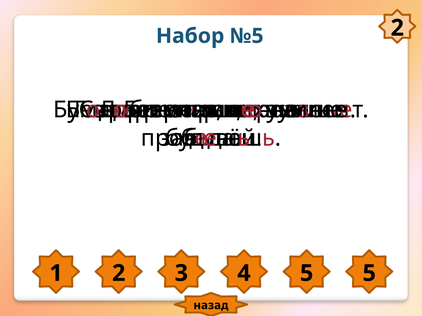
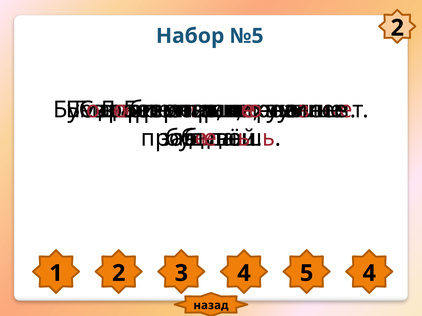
5 5: 5 -> 4
